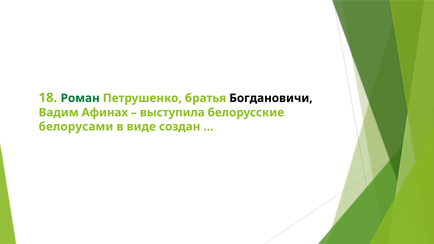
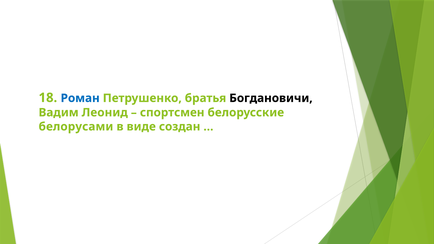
Роман colour: green -> blue
Афинах: Афинах -> Леонид
выступила: выступила -> спортсмен
